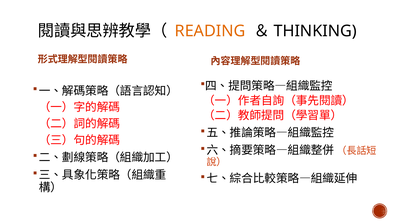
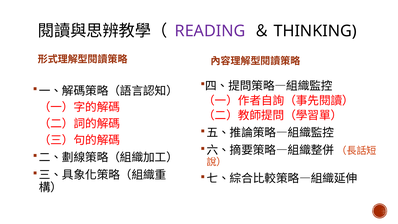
READING colour: orange -> purple
